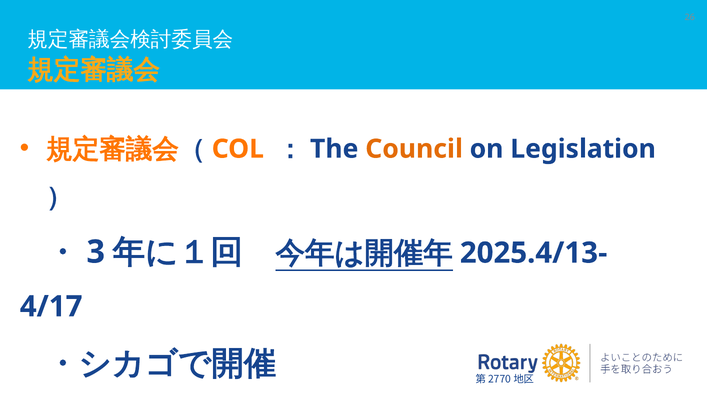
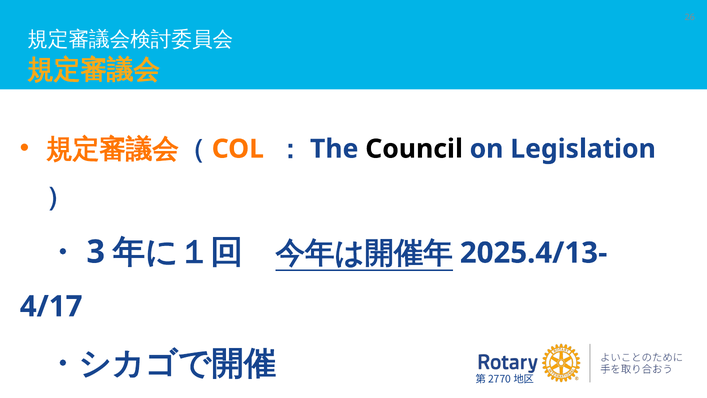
Council colour: orange -> black
